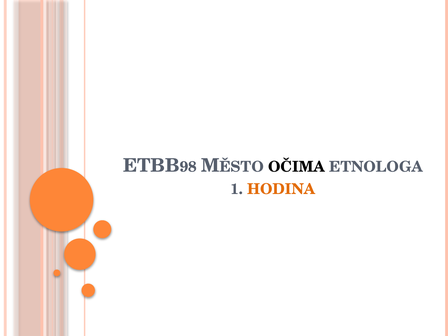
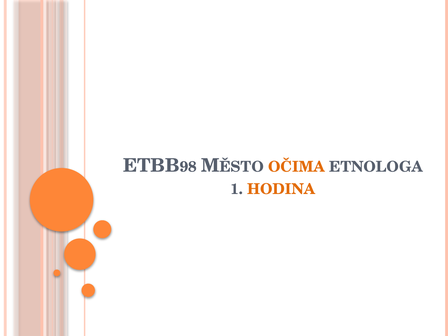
OČIMA colour: black -> orange
